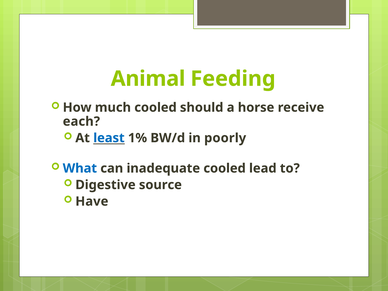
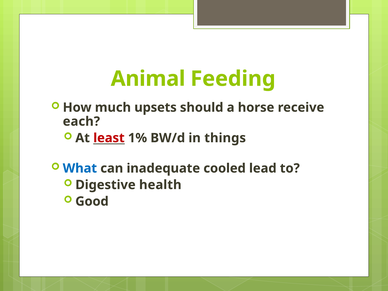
much cooled: cooled -> upsets
least colour: blue -> red
poorly: poorly -> things
source: source -> health
Have: Have -> Good
